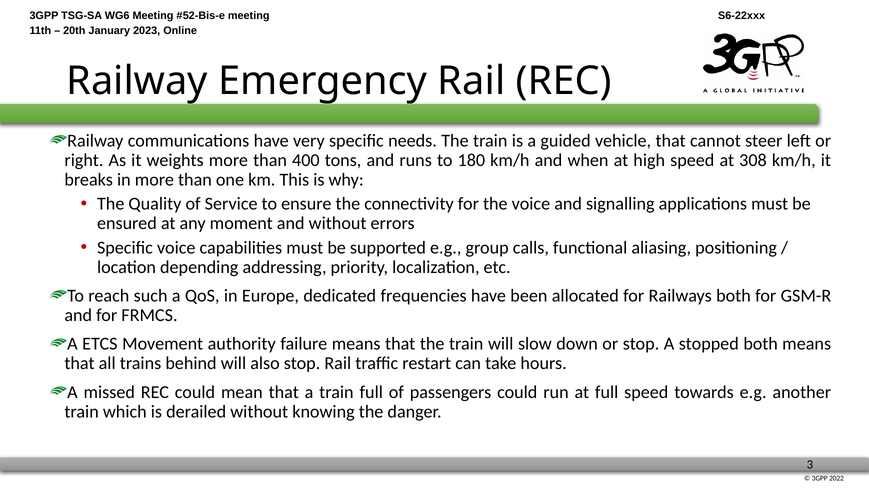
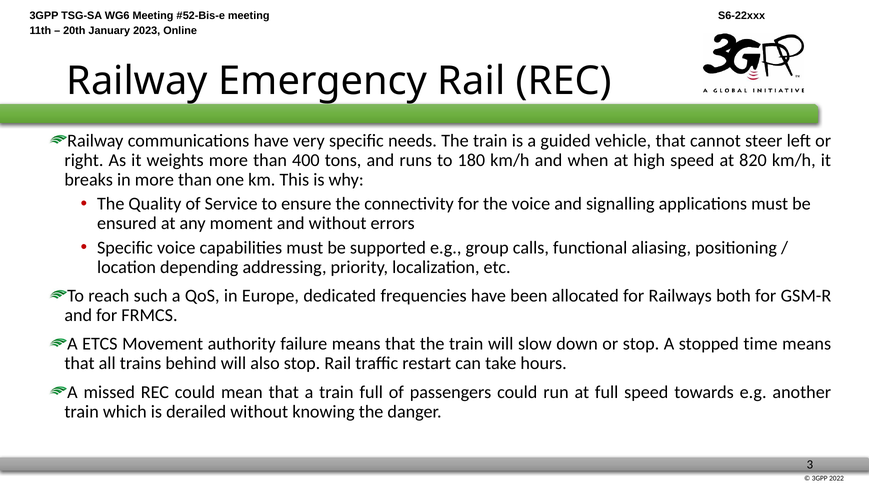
308: 308 -> 820
stopped both: both -> time
